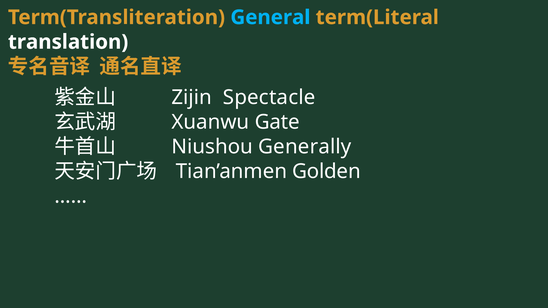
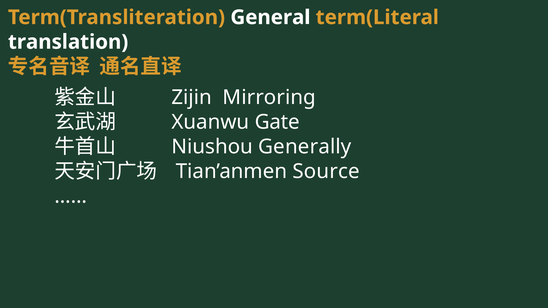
General colour: light blue -> white
Spectacle: Spectacle -> Mirroring
Golden: Golden -> Source
